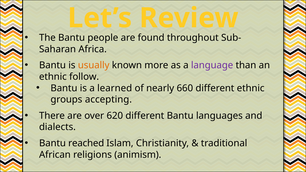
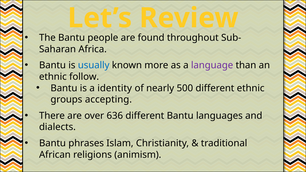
usually colour: orange -> blue
learned: learned -> identity
660: 660 -> 500
620: 620 -> 636
reached: reached -> phrases
